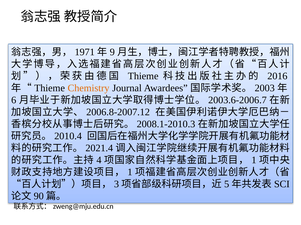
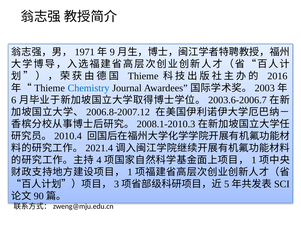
Chemistry colour: orange -> blue
